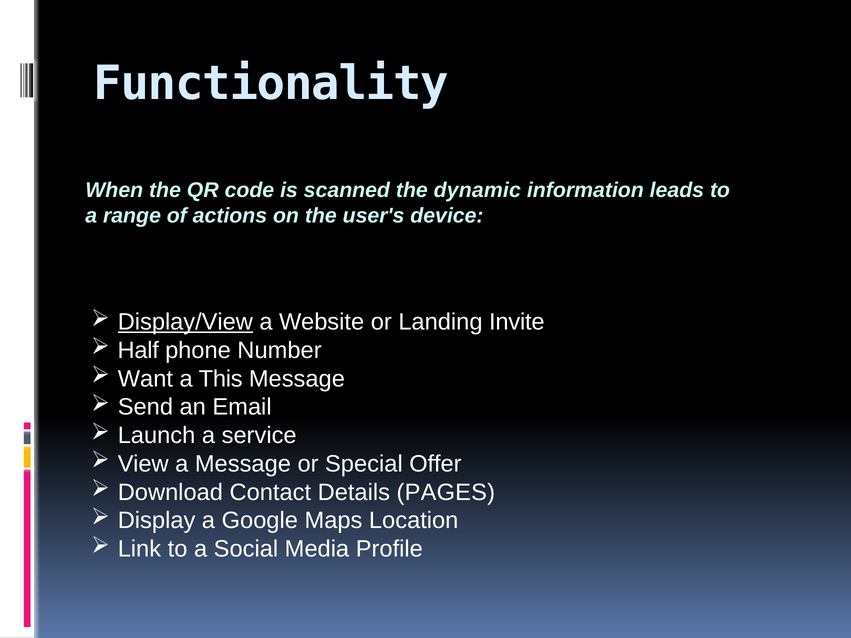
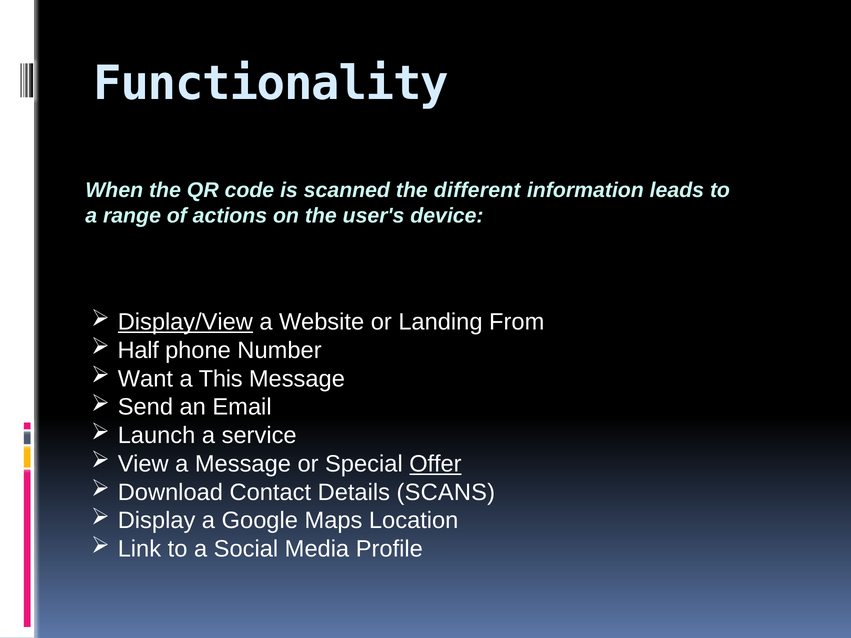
dynamic: dynamic -> different
Invite: Invite -> From
Offer underline: none -> present
PAGES: PAGES -> SCANS
